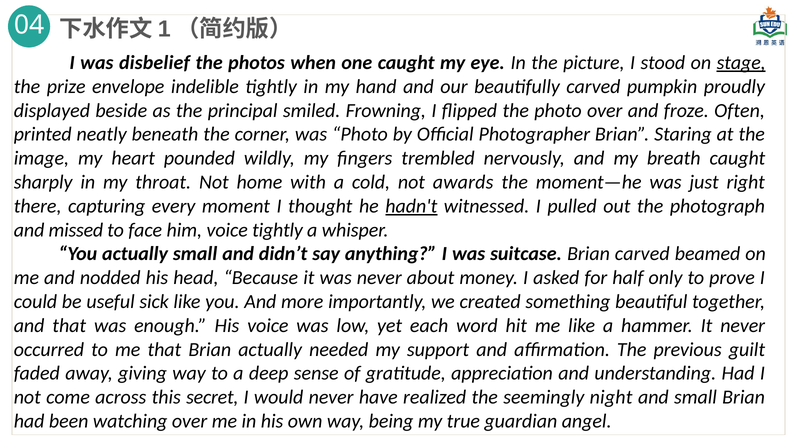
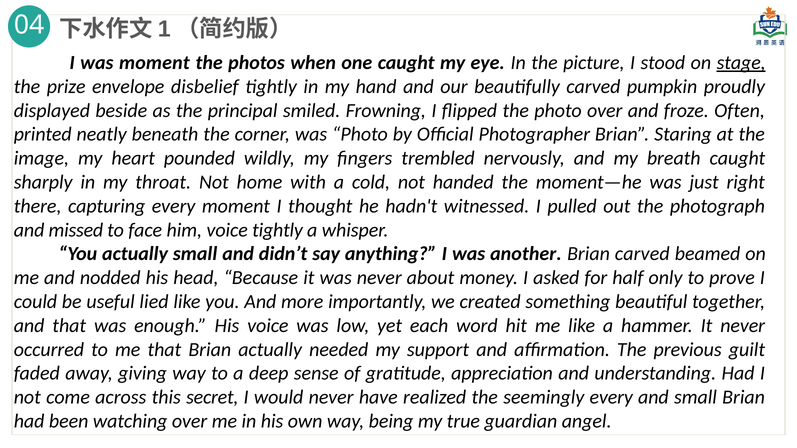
was disbelief: disbelief -> moment
indelible: indelible -> disbelief
awards: awards -> handed
hadn't underline: present -> none
suitcase: suitcase -> another
sick: sick -> lied
seemingly night: night -> every
